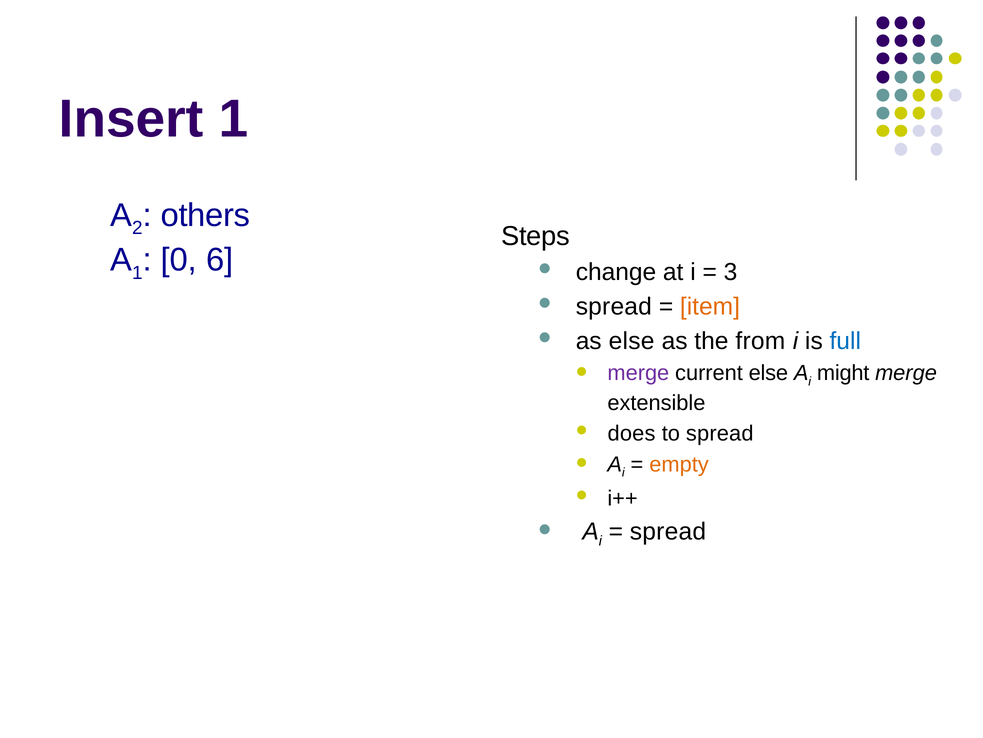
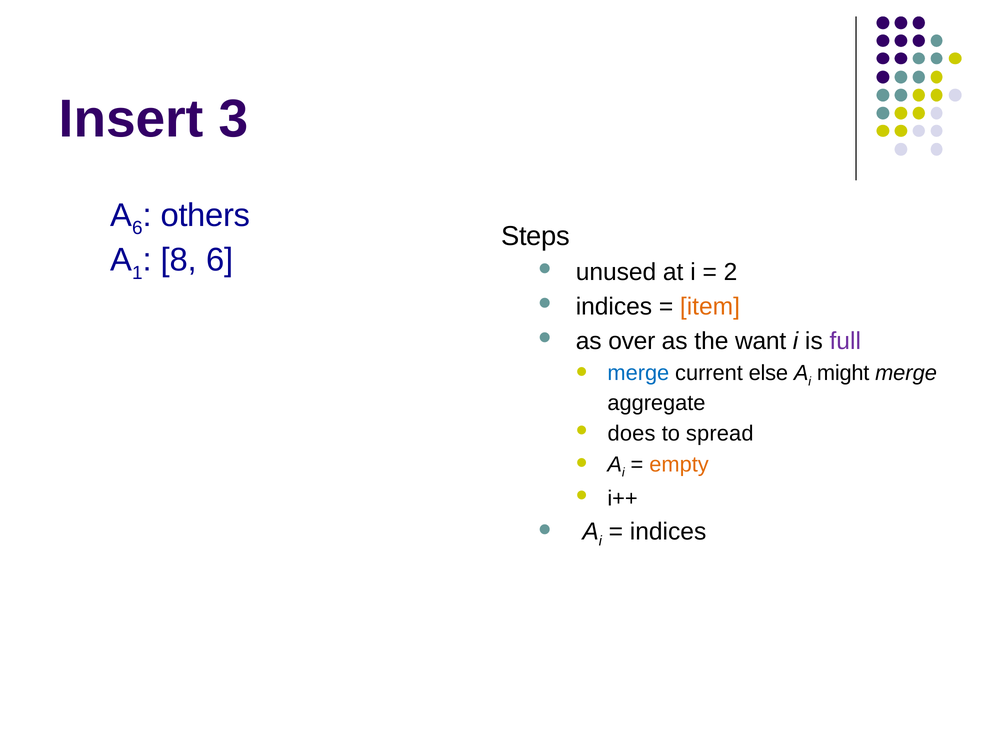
Insert 1: 1 -> 3
2 at (137, 228): 2 -> 6
0: 0 -> 8
change: change -> unused
3: 3 -> 2
spread at (614, 306): spread -> indices
as else: else -> over
from: from -> want
full colour: blue -> purple
merge at (638, 373) colour: purple -> blue
extensible: extensible -> aggregate
spread at (668, 531): spread -> indices
